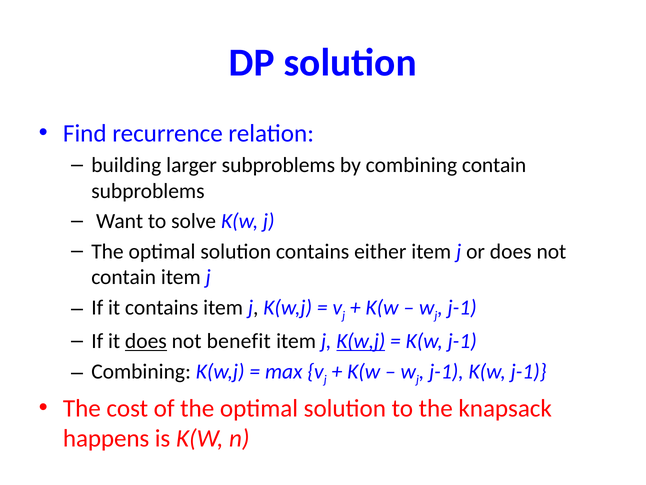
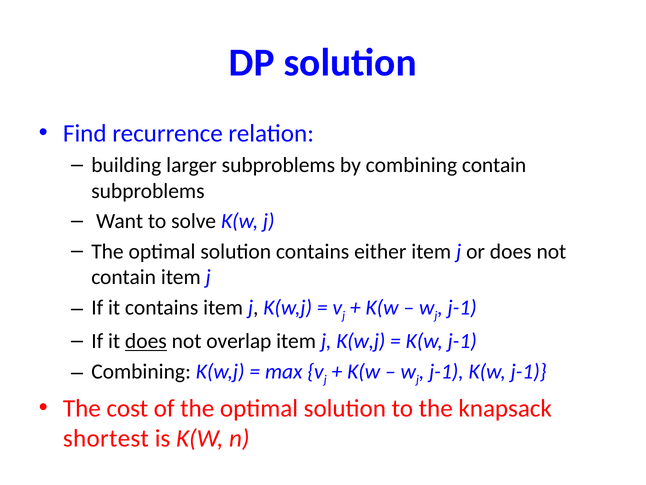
benefit: benefit -> overlap
K(w,j at (361, 341) underline: present -> none
happens: happens -> shortest
